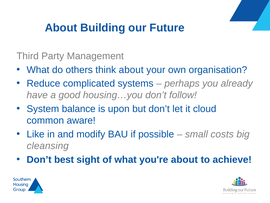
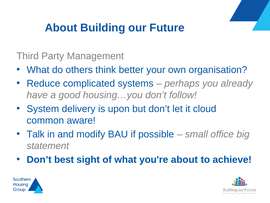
think about: about -> better
balance: balance -> delivery
Like: Like -> Talk
costs: costs -> office
cleansing: cleansing -> statement
